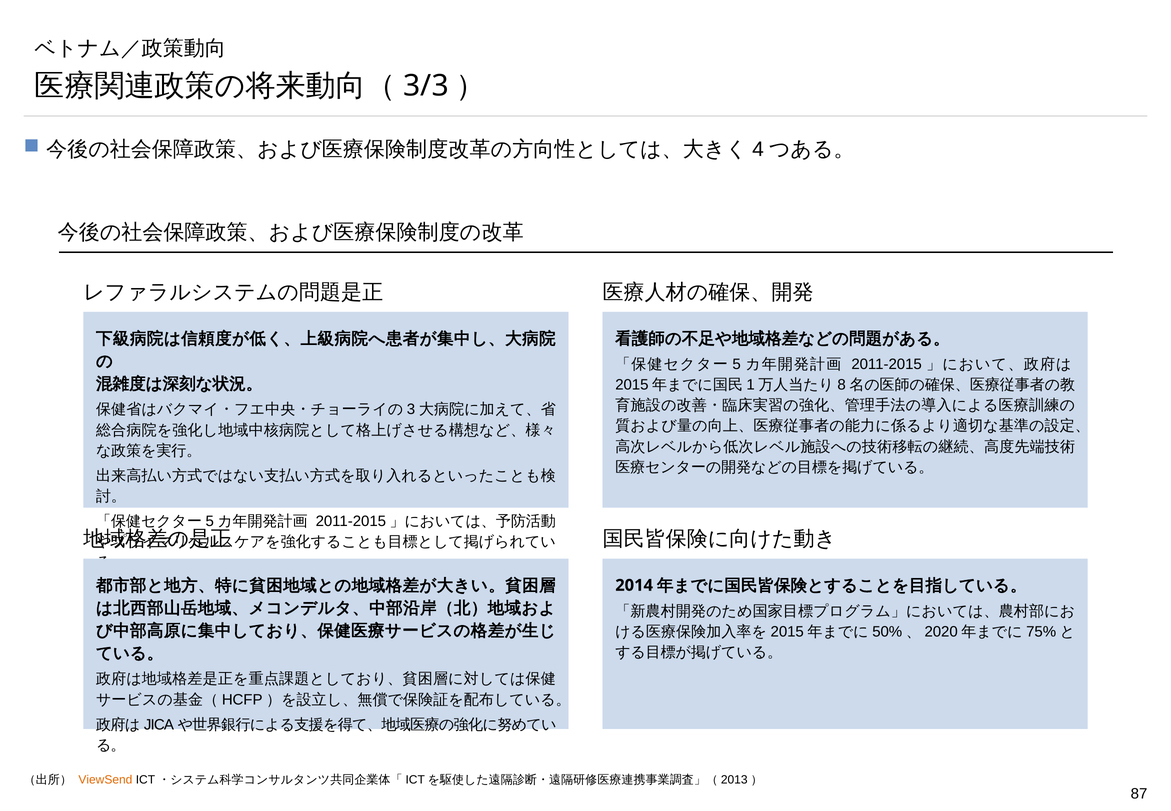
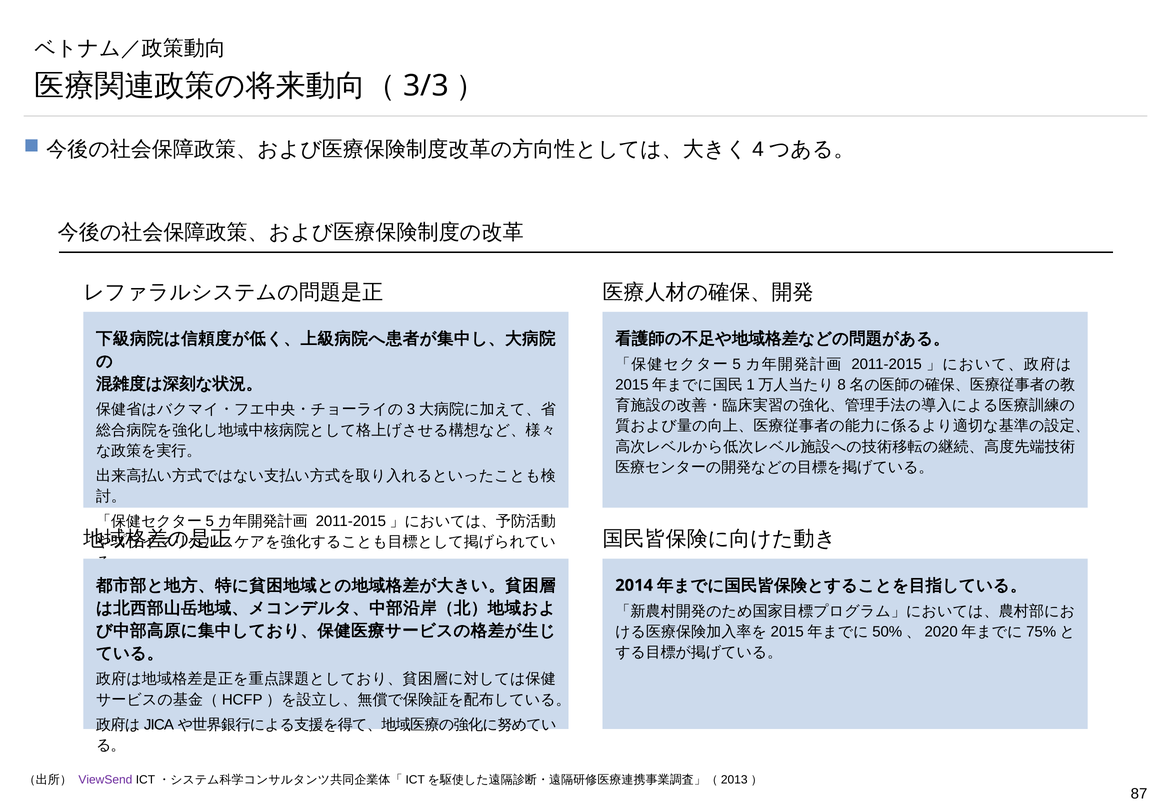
ViewSend colour: orange -> purple
